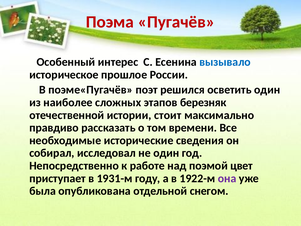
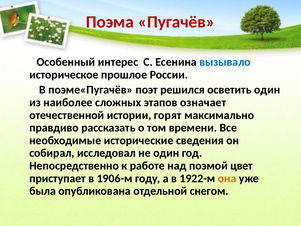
березняк: березняк -> означает
стоит: стоит -> горят
1931-м: 1931-м -> 1906-м
она colour: purple -> orange
